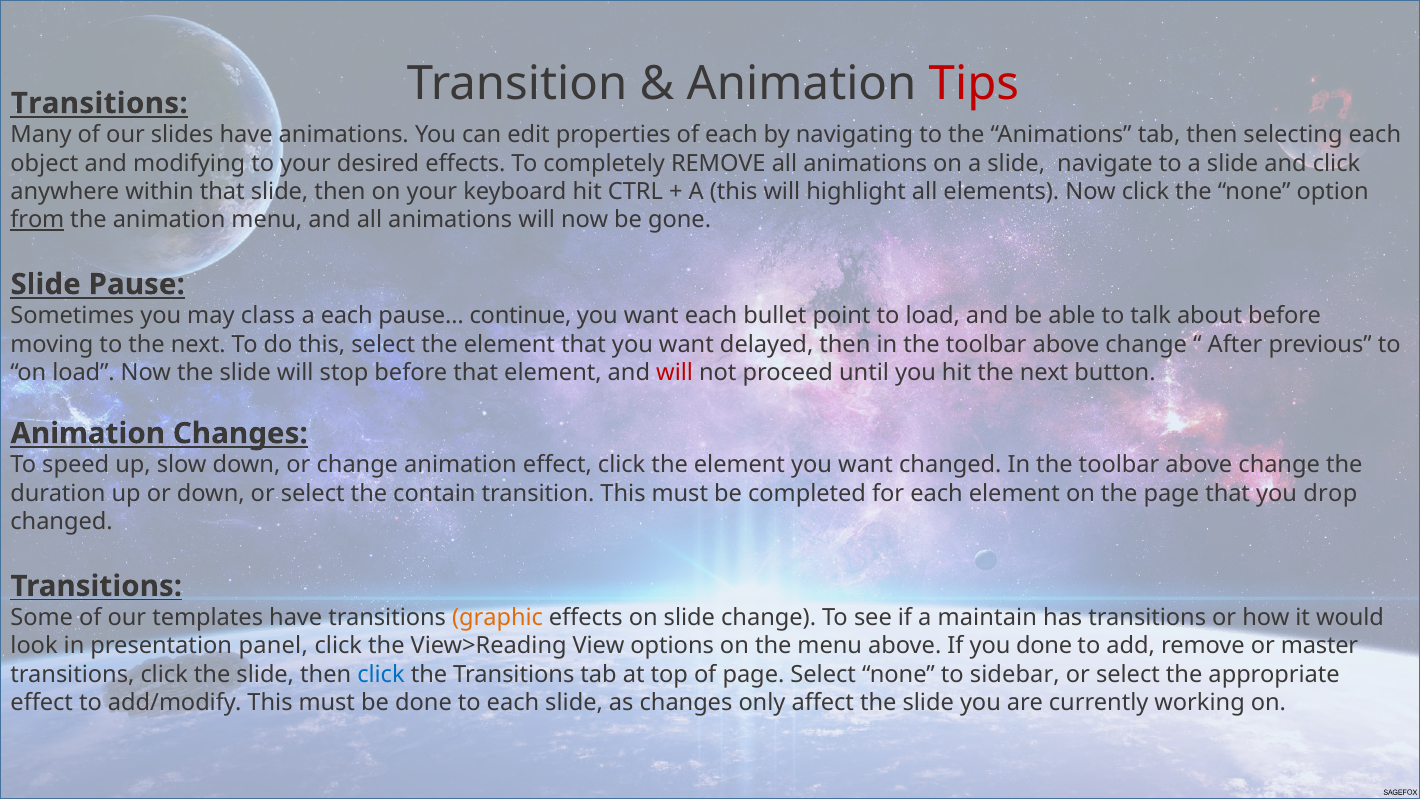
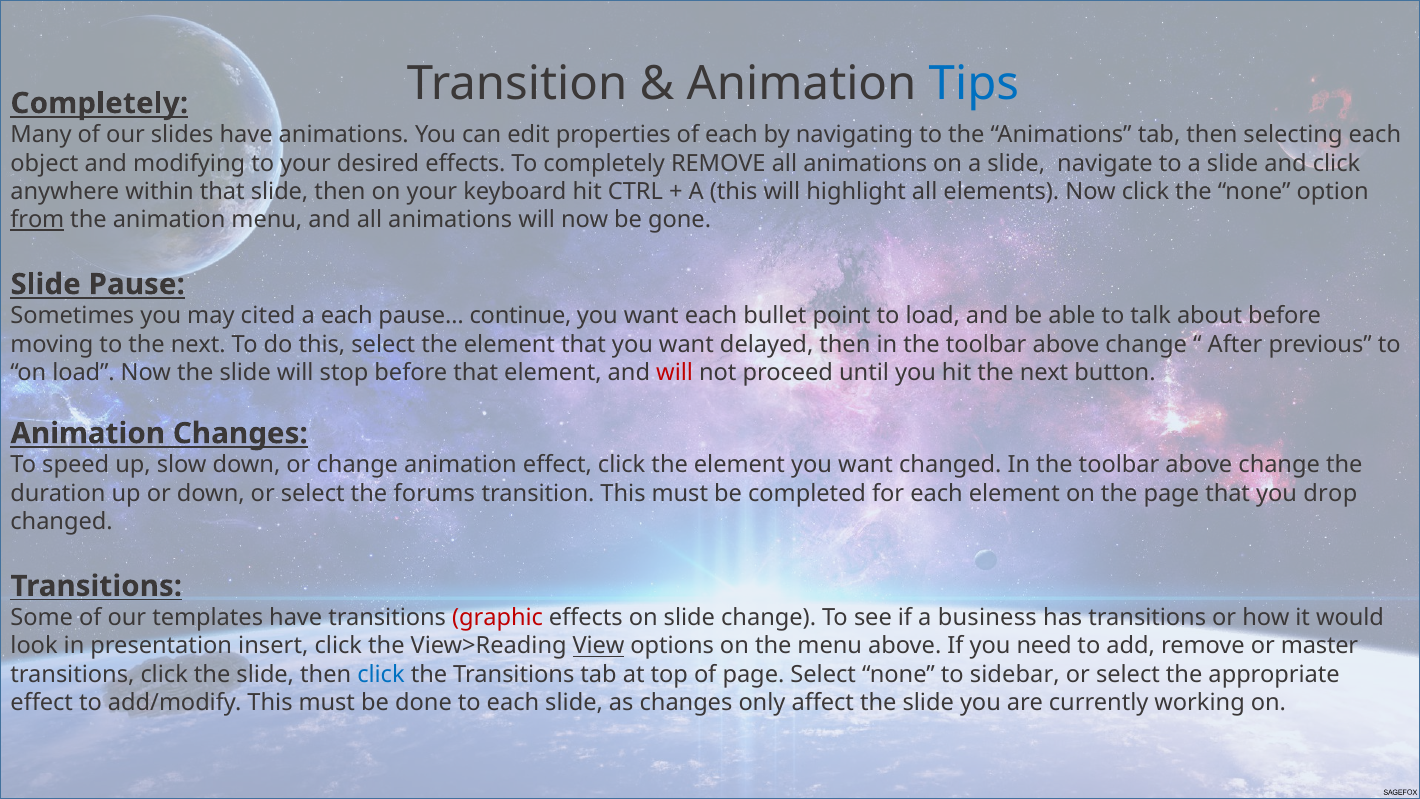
Tips colour: red -> blue
Transitions at (99, 103): Transitions -> Completely
class: class -> cited
contain: contain -> forums
graphic colour: orange -> red
maintain: maintain -> business
panel: panel -> insert
View underline: none -> present
you done: done -> need
